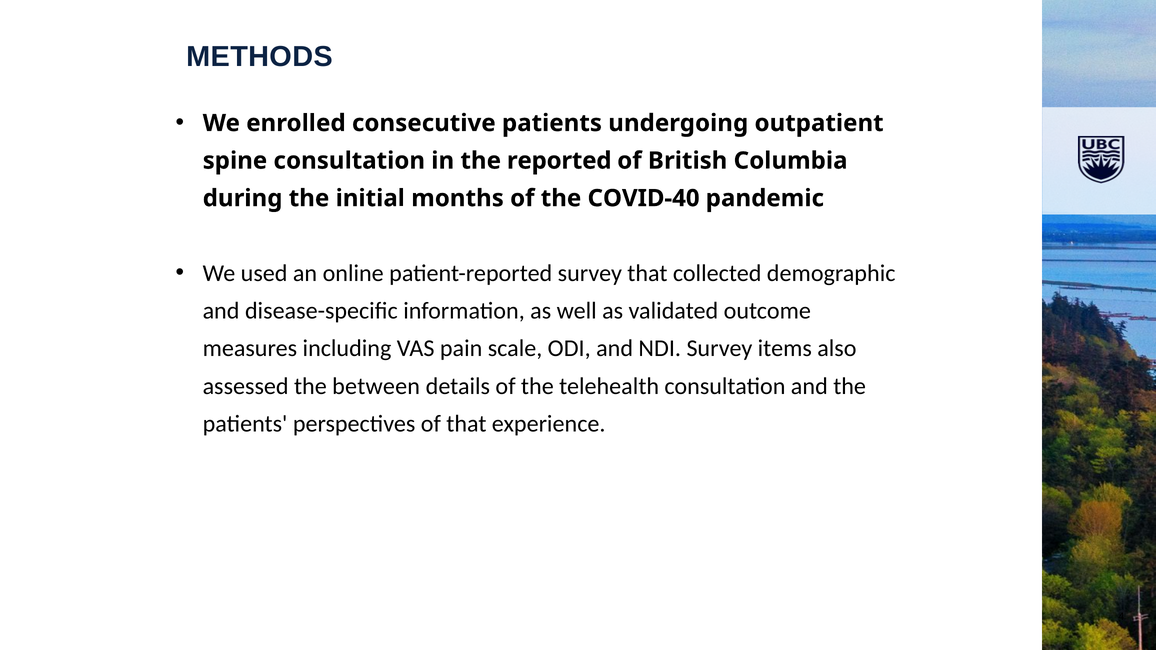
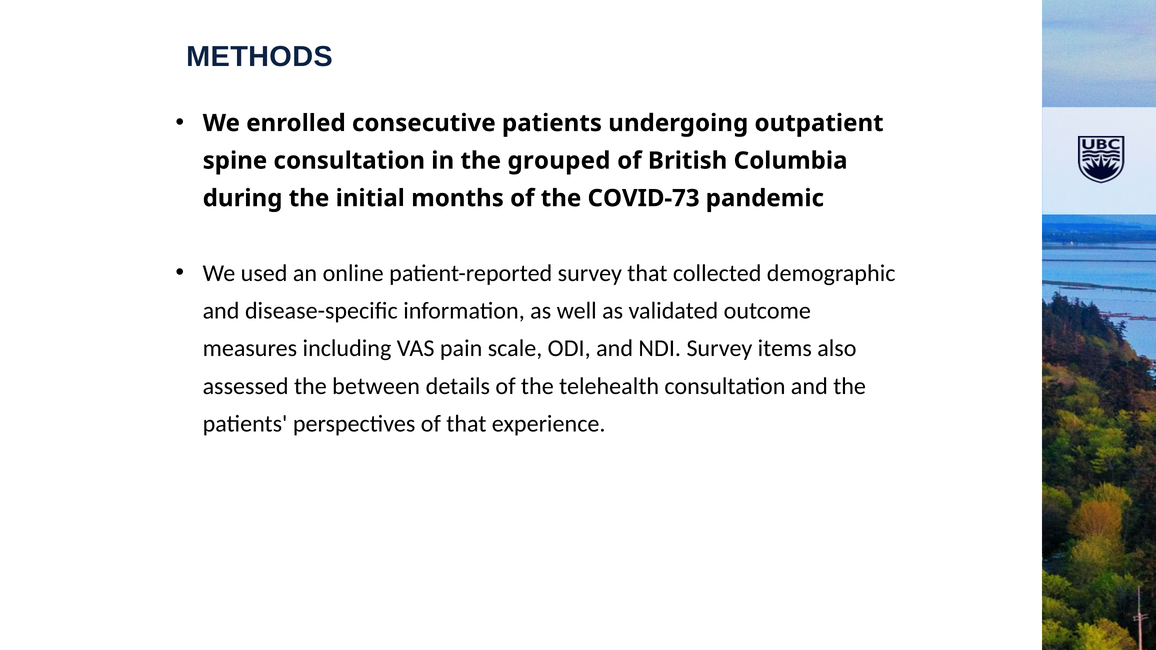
reported: reported -> grouped
COVID-40: COVID-40 -> COVID-73
